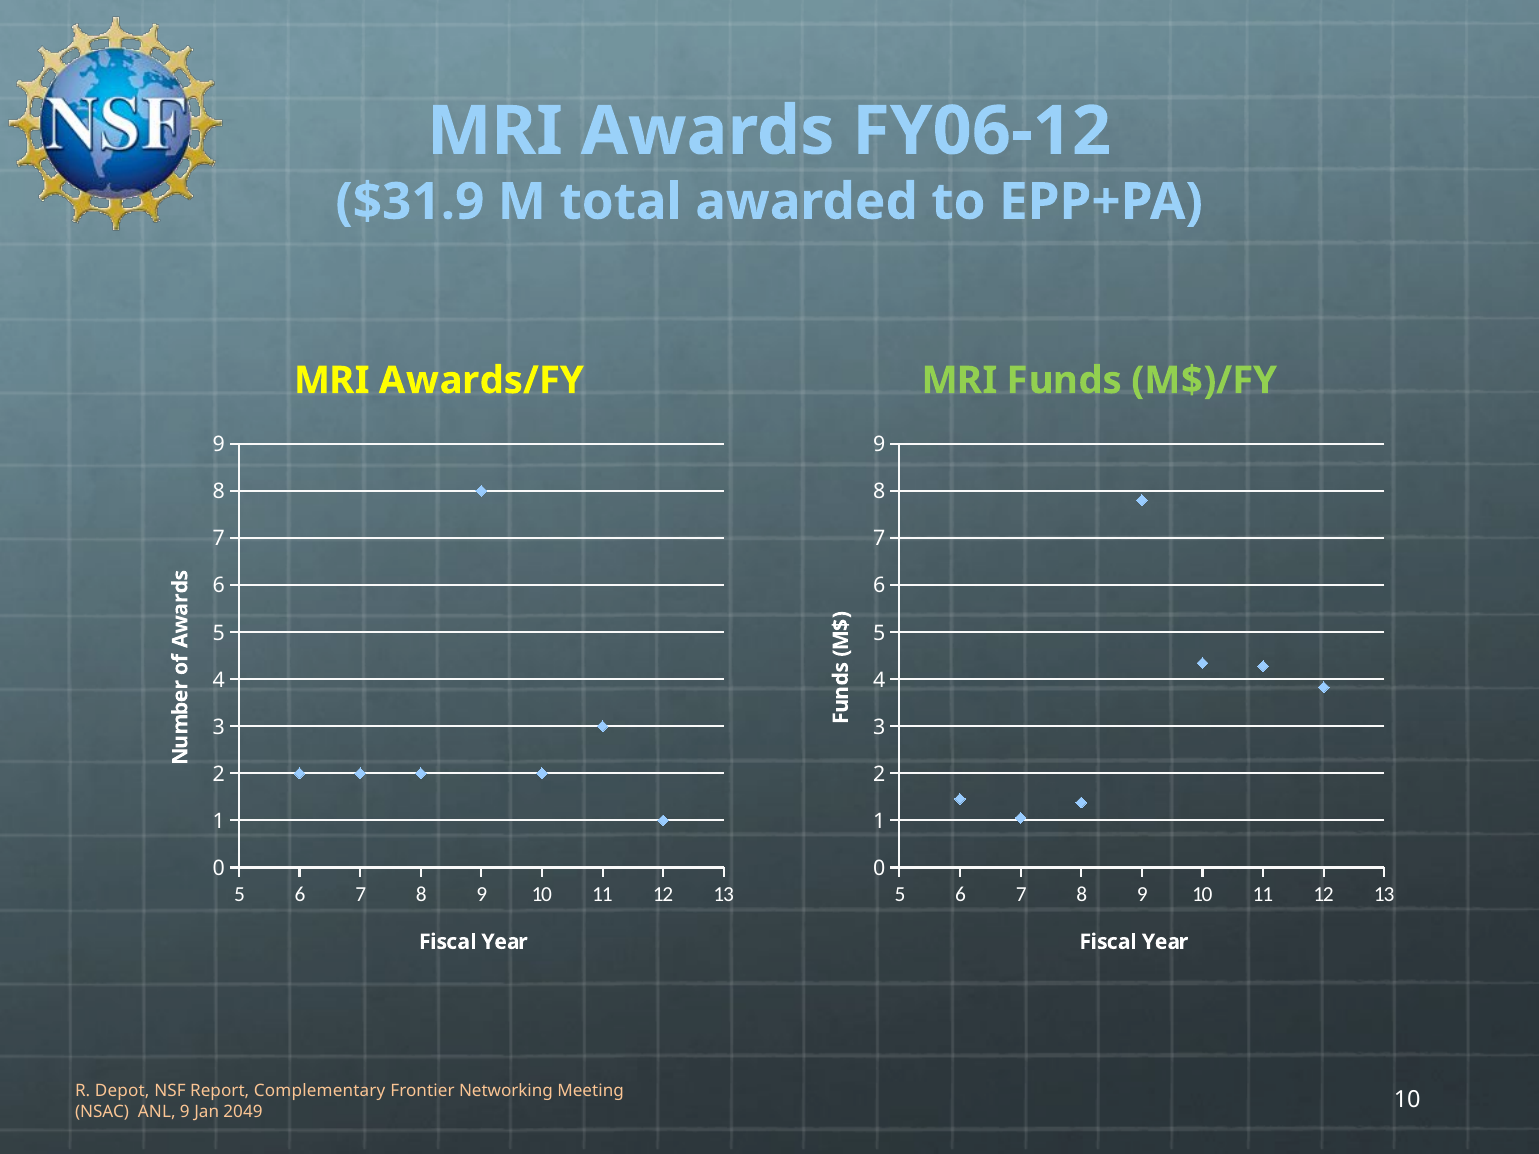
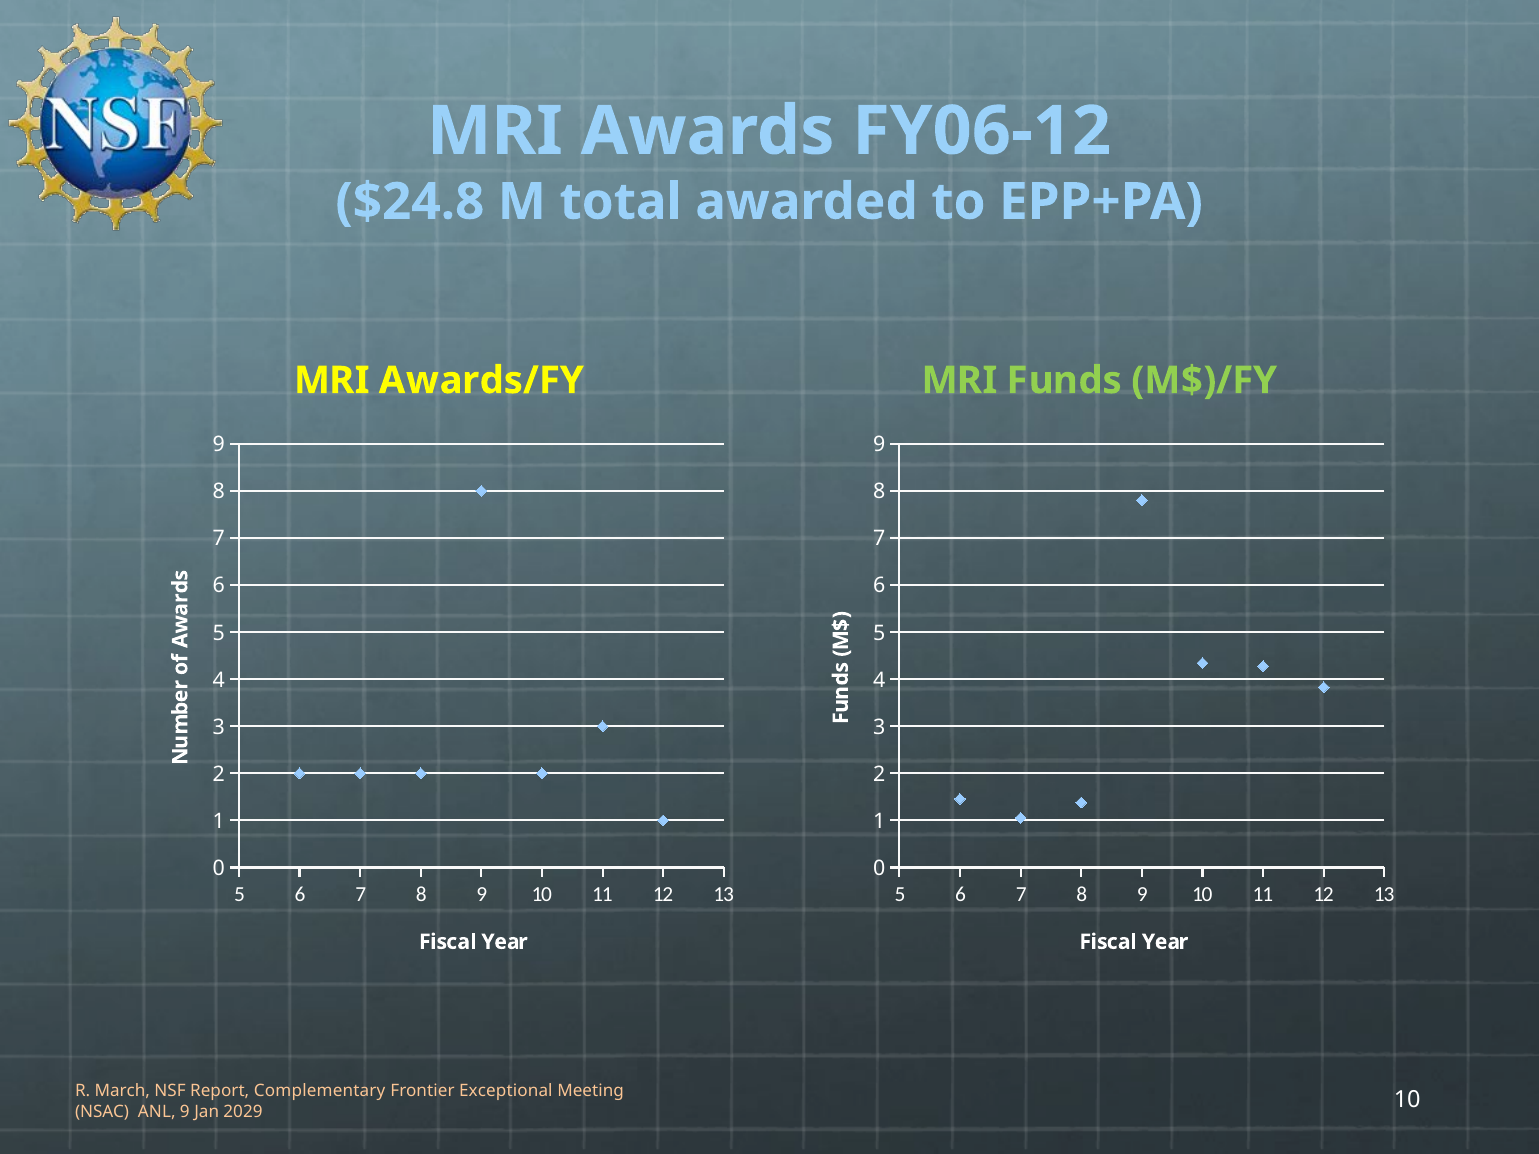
$31.9: $31.9 -> $24.8
Depot: Depot -> March
Networking: Networking -> Exceptional
2049: 2049 -> 2029
